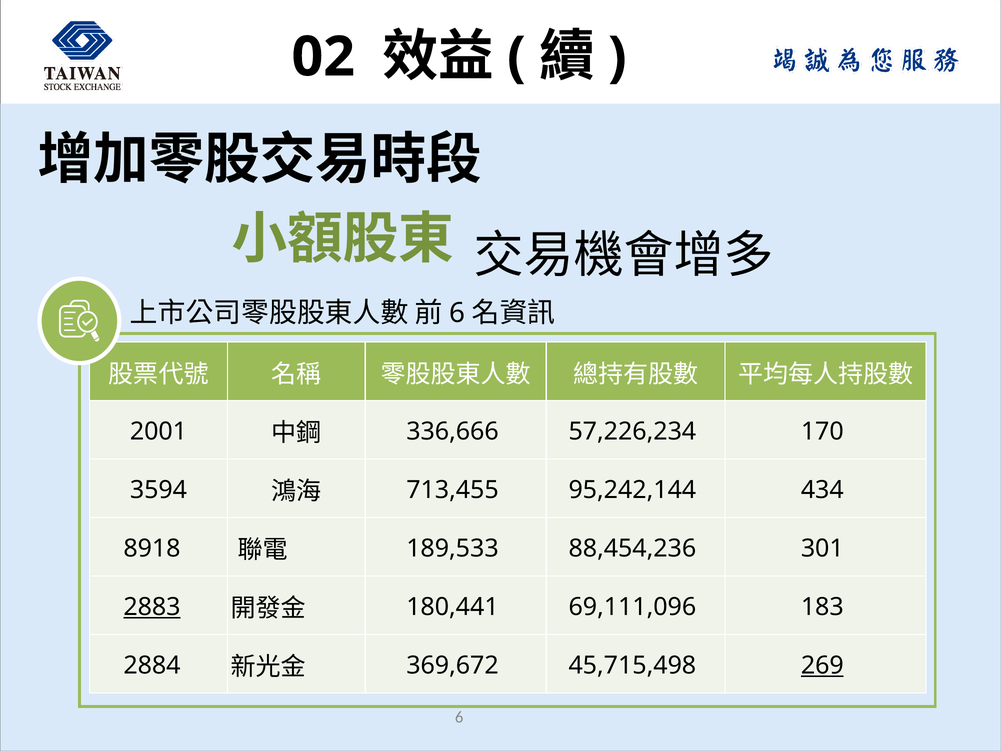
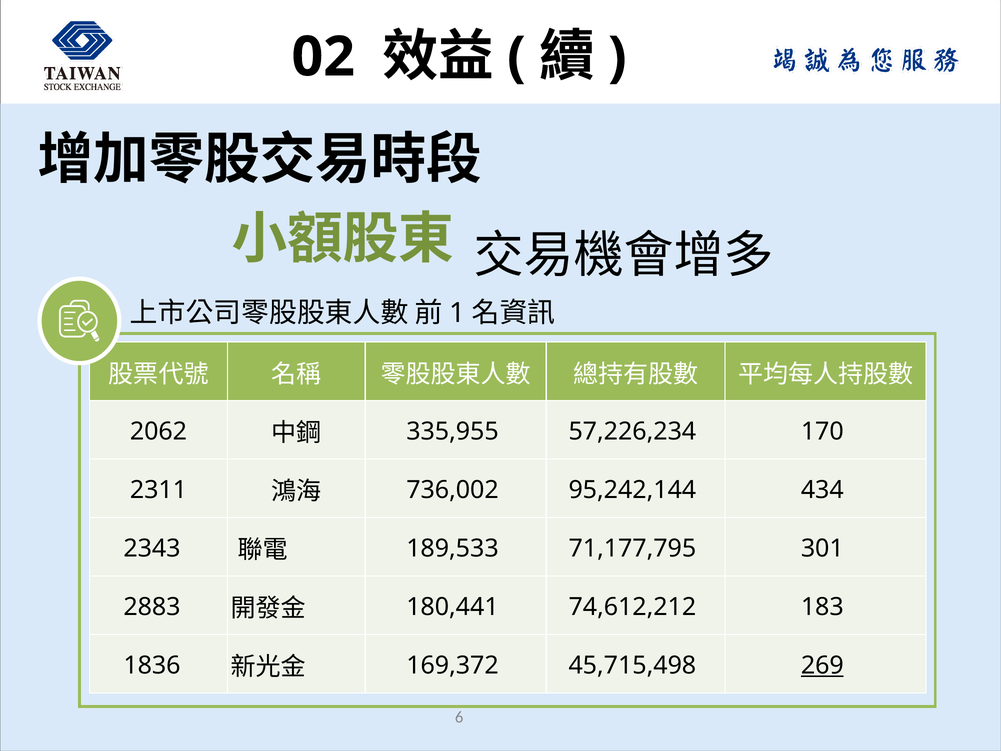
6 at (457, 313): 6 -> 1
2001: 2001 -> 2062
336,666: 336,666 -> 335,955
3594: 3594 -> 2311
713,455: 713,455 -> 736,002
8918: 8918 -> 2343
88,454,236: 88,454,236 -> 71,177,795
2883 underline: present -> none
69,111,096: 69,111,096 -> 74,612,212
2884: 2884 -> 1836
369,672: 369,672 -> 169,372
